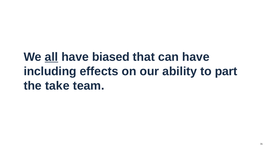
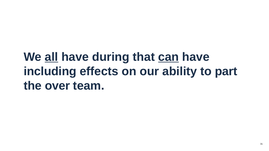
biased: biased -> during
can underline: none -> present
take: take -> over
